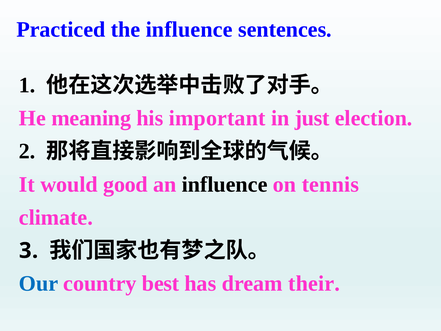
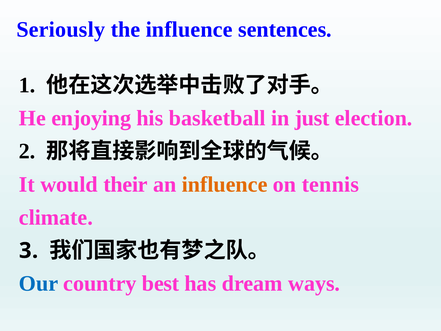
Practiced: Practiced -> Seriously
meaning: meaning -> enjoying
important: important -> basketball
good: good -> their
influence at (225, 184) colour: black -> orange
their: their -> ways
